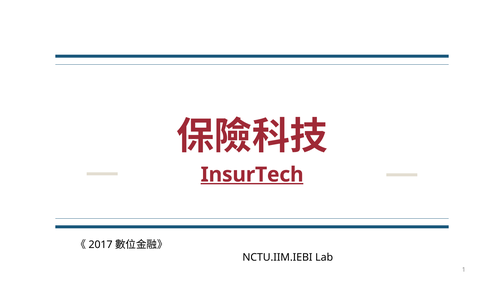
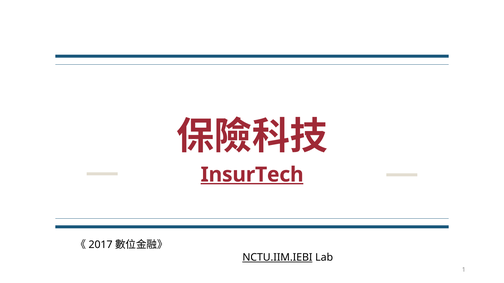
NCTU.IIM.IEBI underline: none -> present
